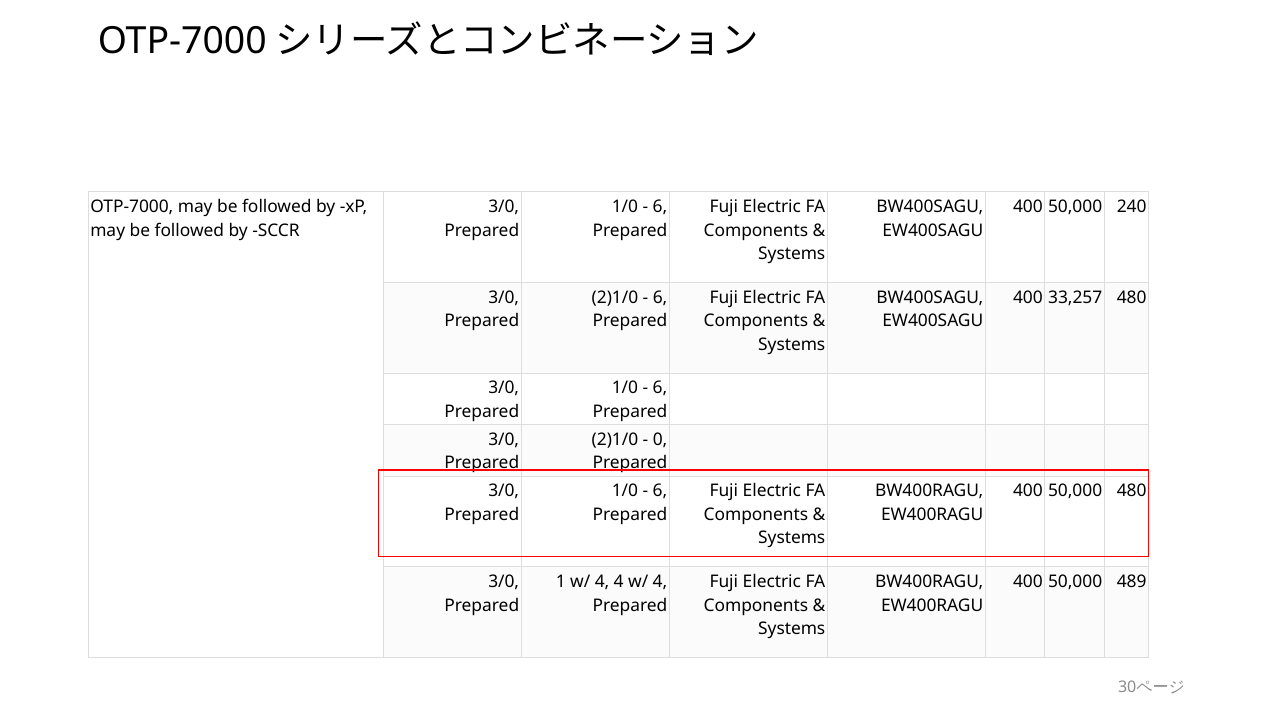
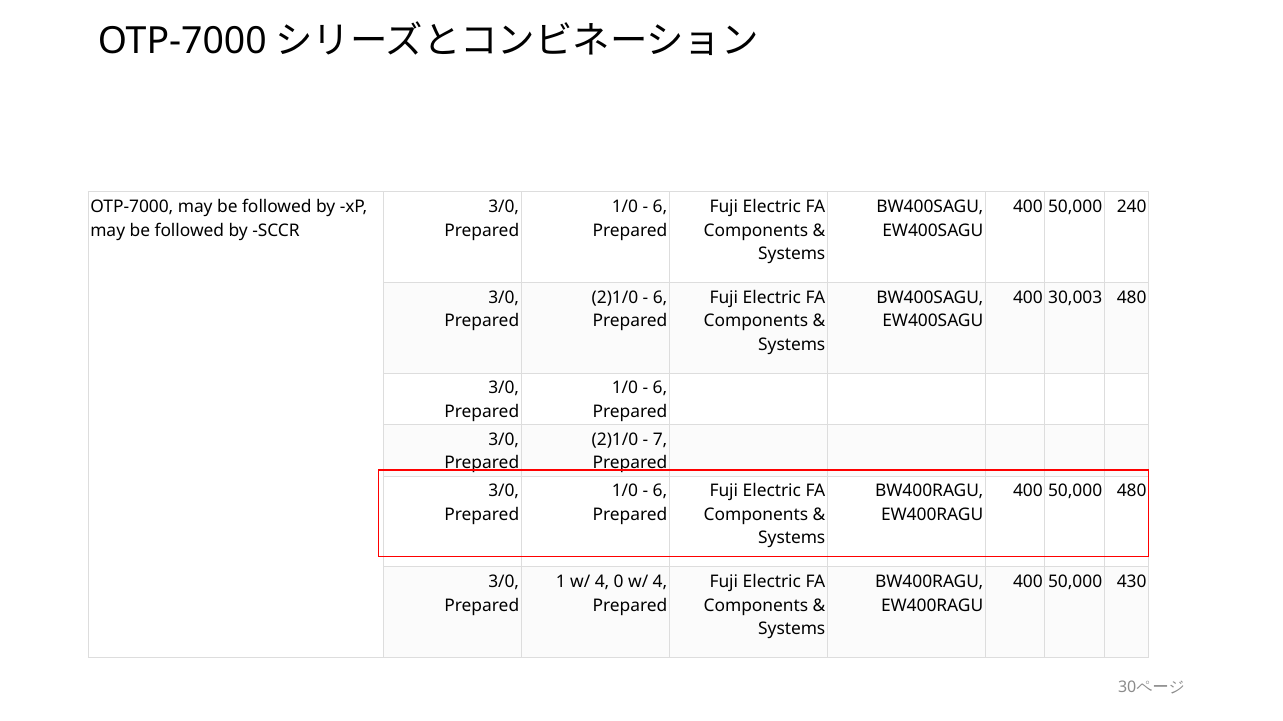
33,257: 33,257 -> 30,003
0: 0 -> 7
4 4: 4 -> 0
489: 489 -> 430
